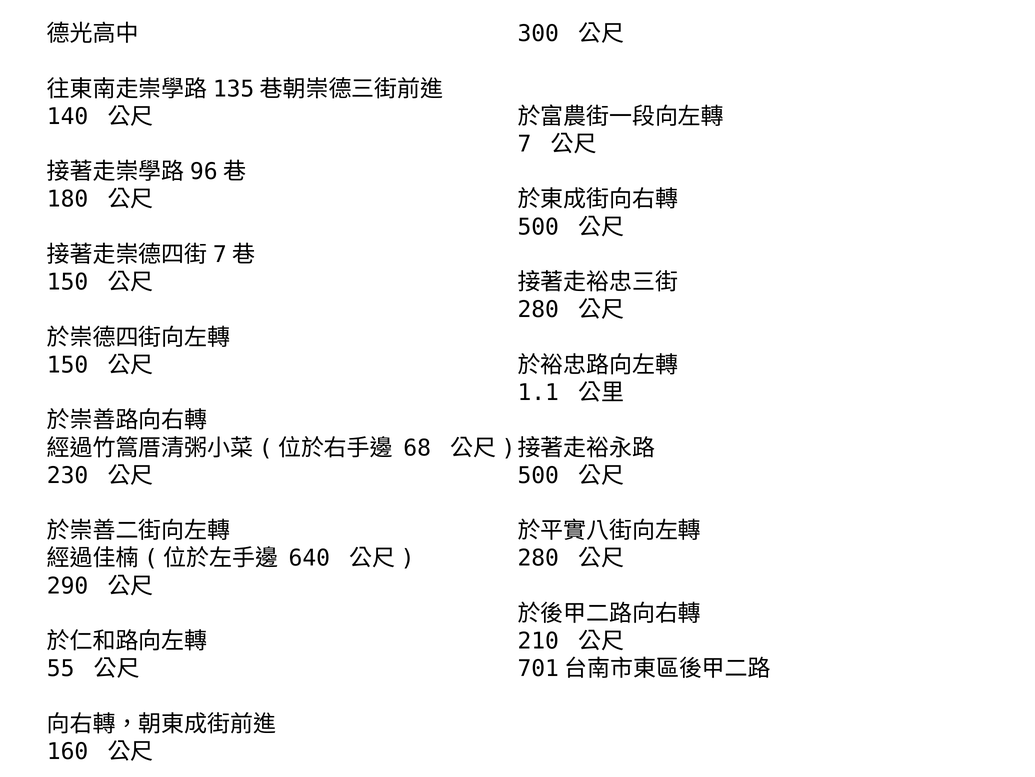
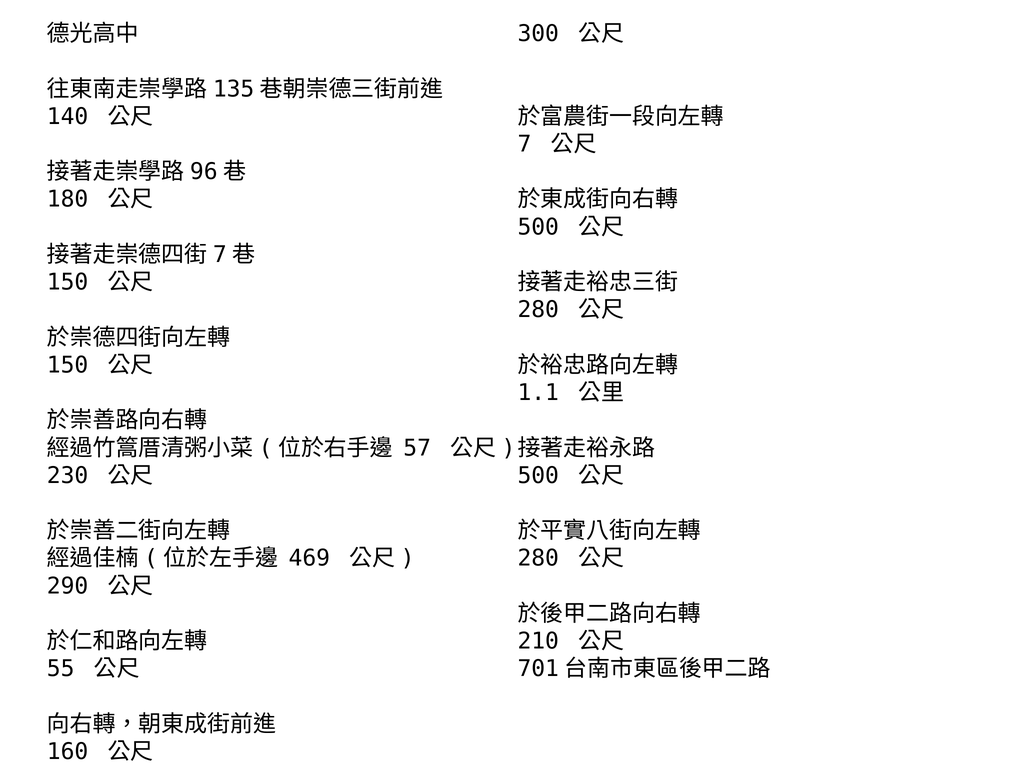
68: 68 -> 57
640: 640 -> 469
